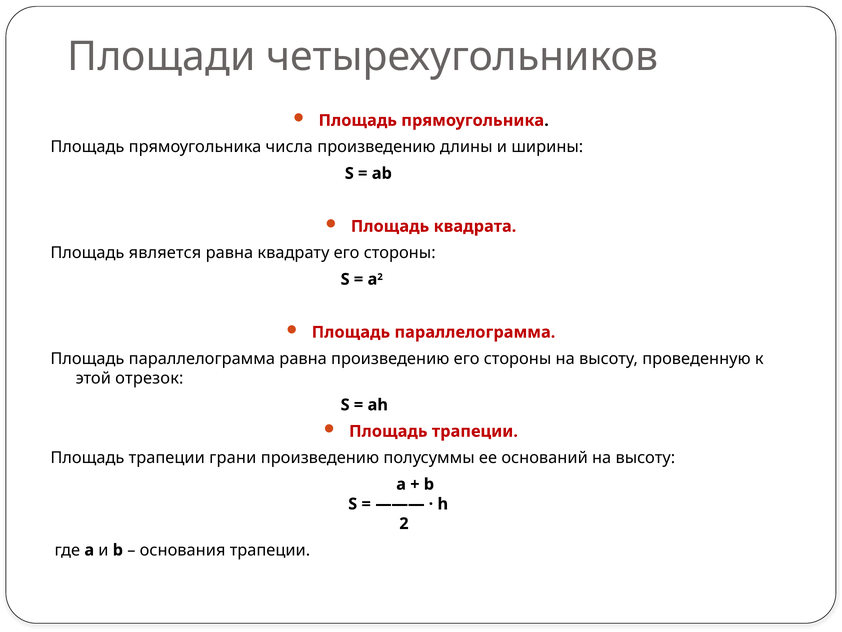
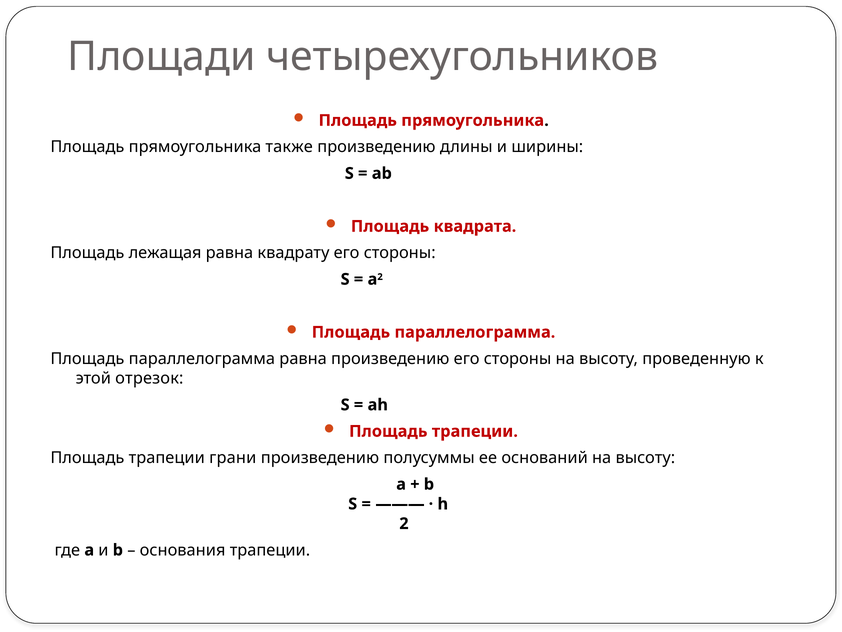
числа: числа -> также
является: является -> лежащая
